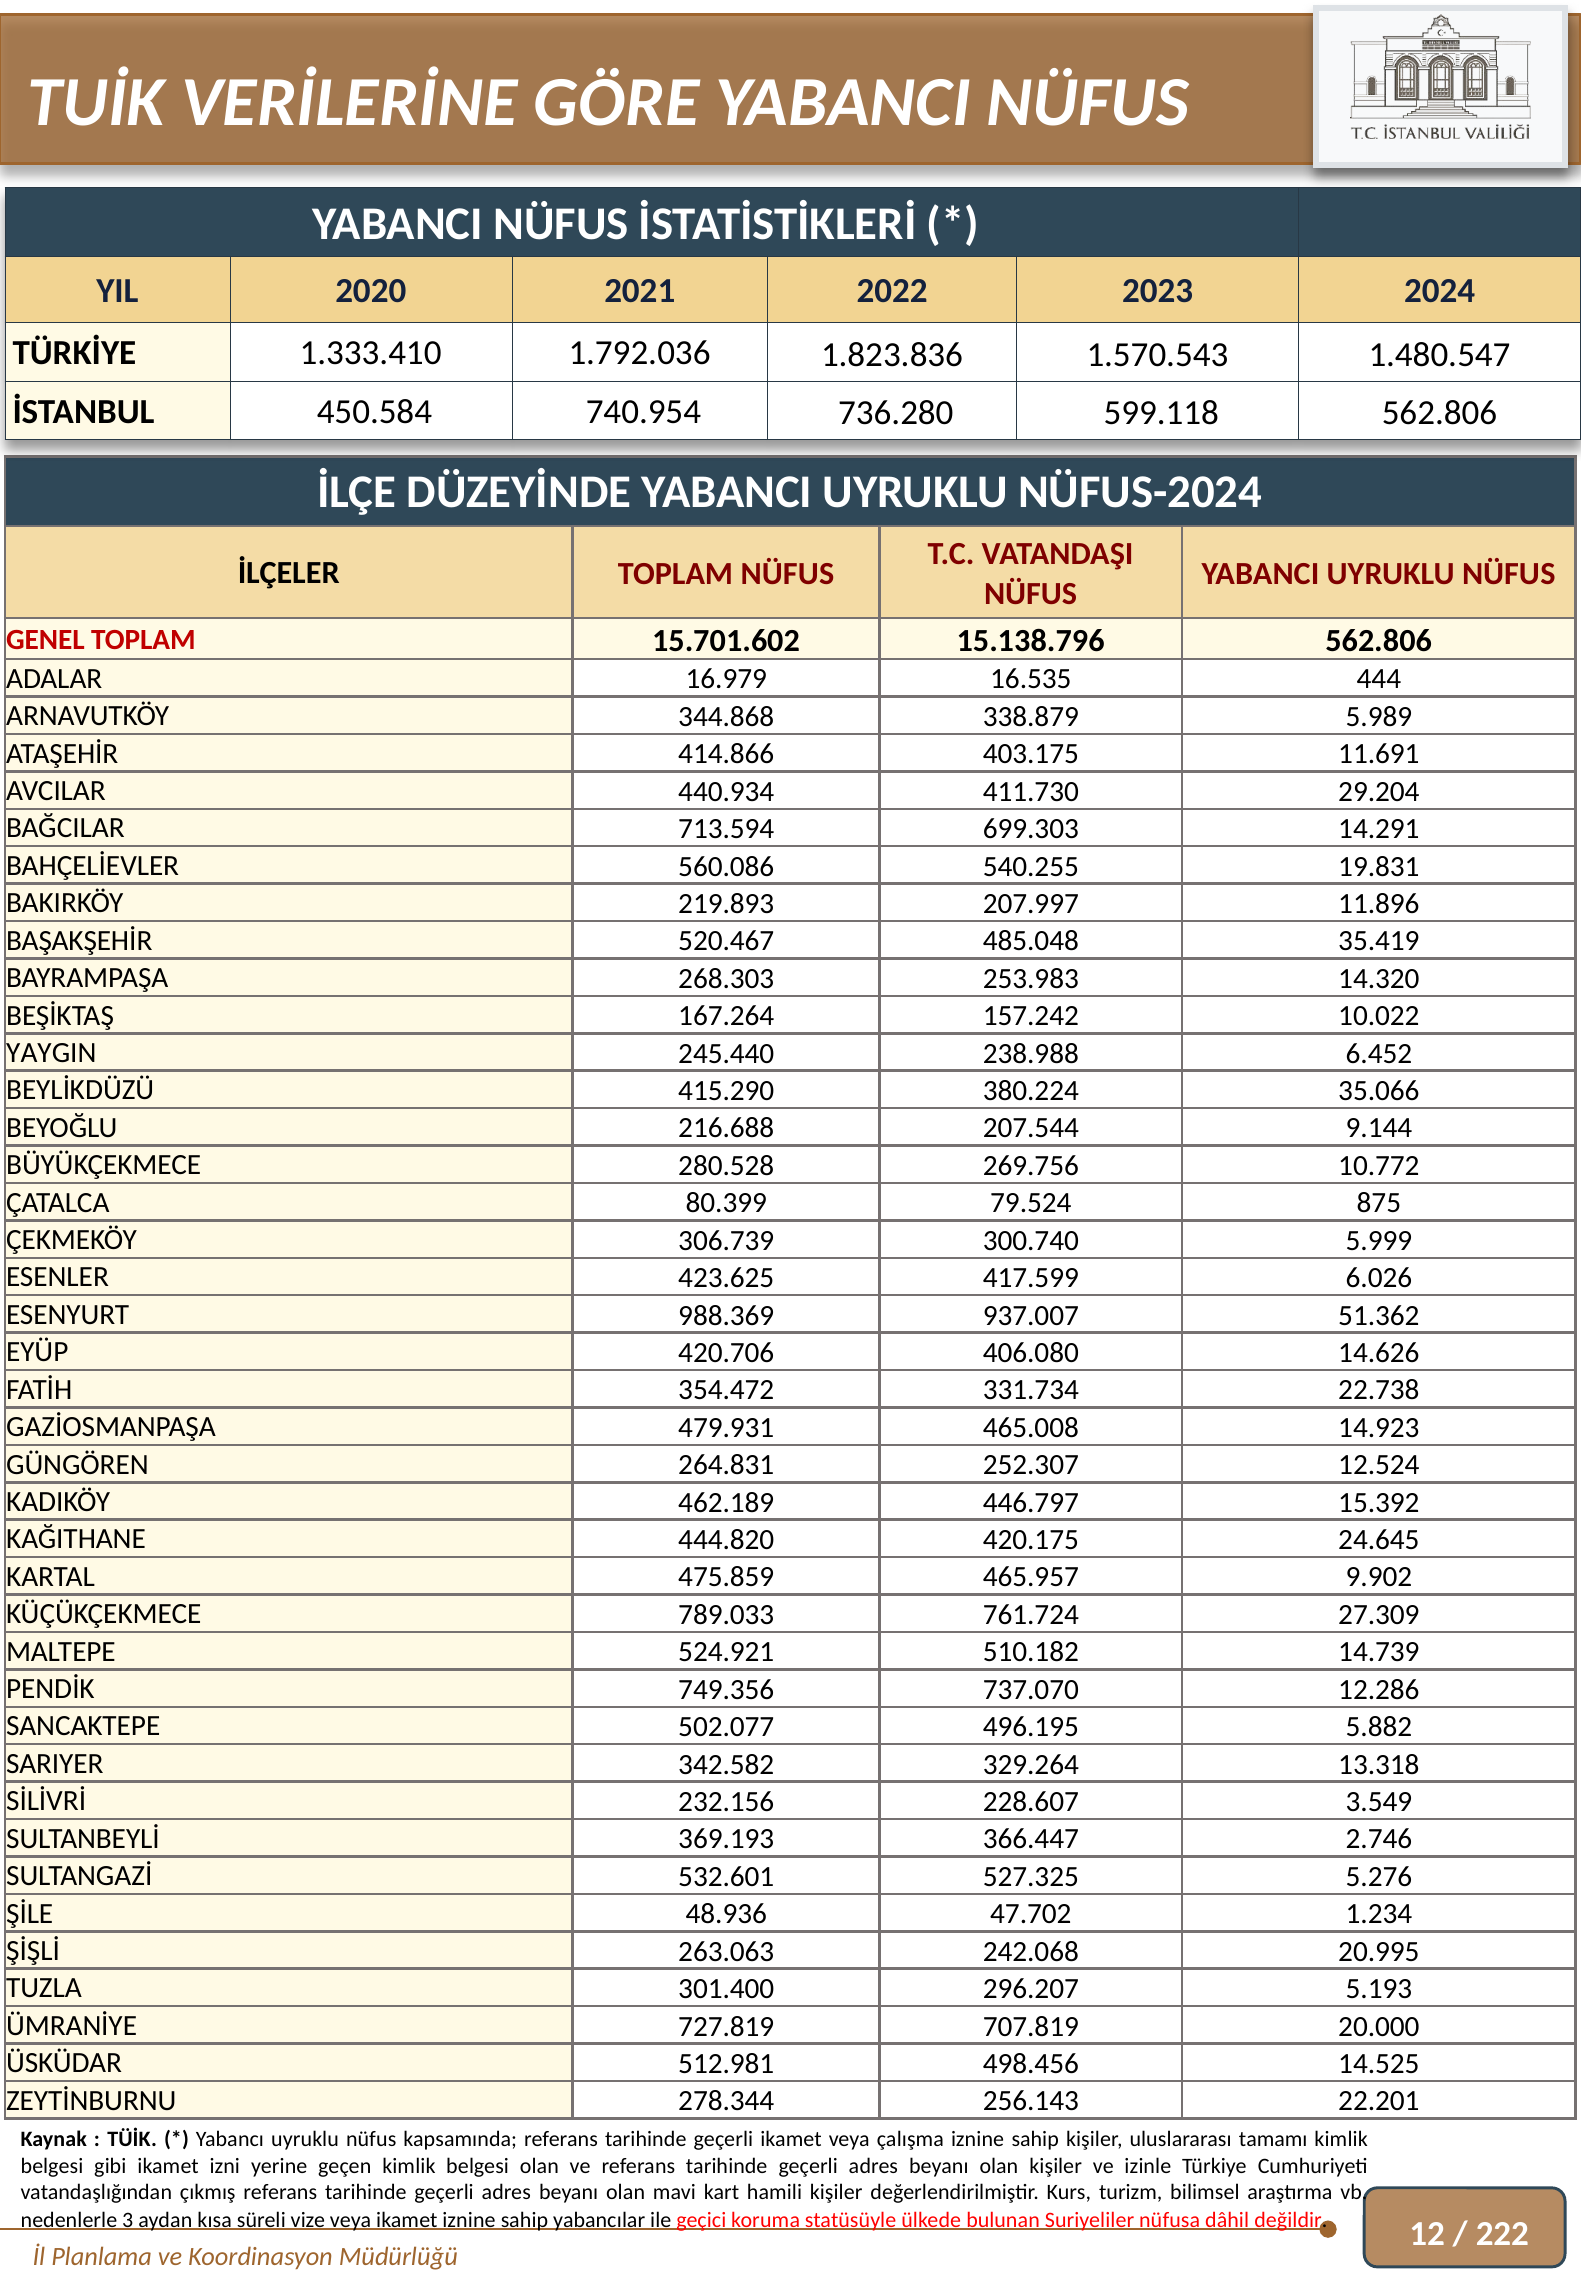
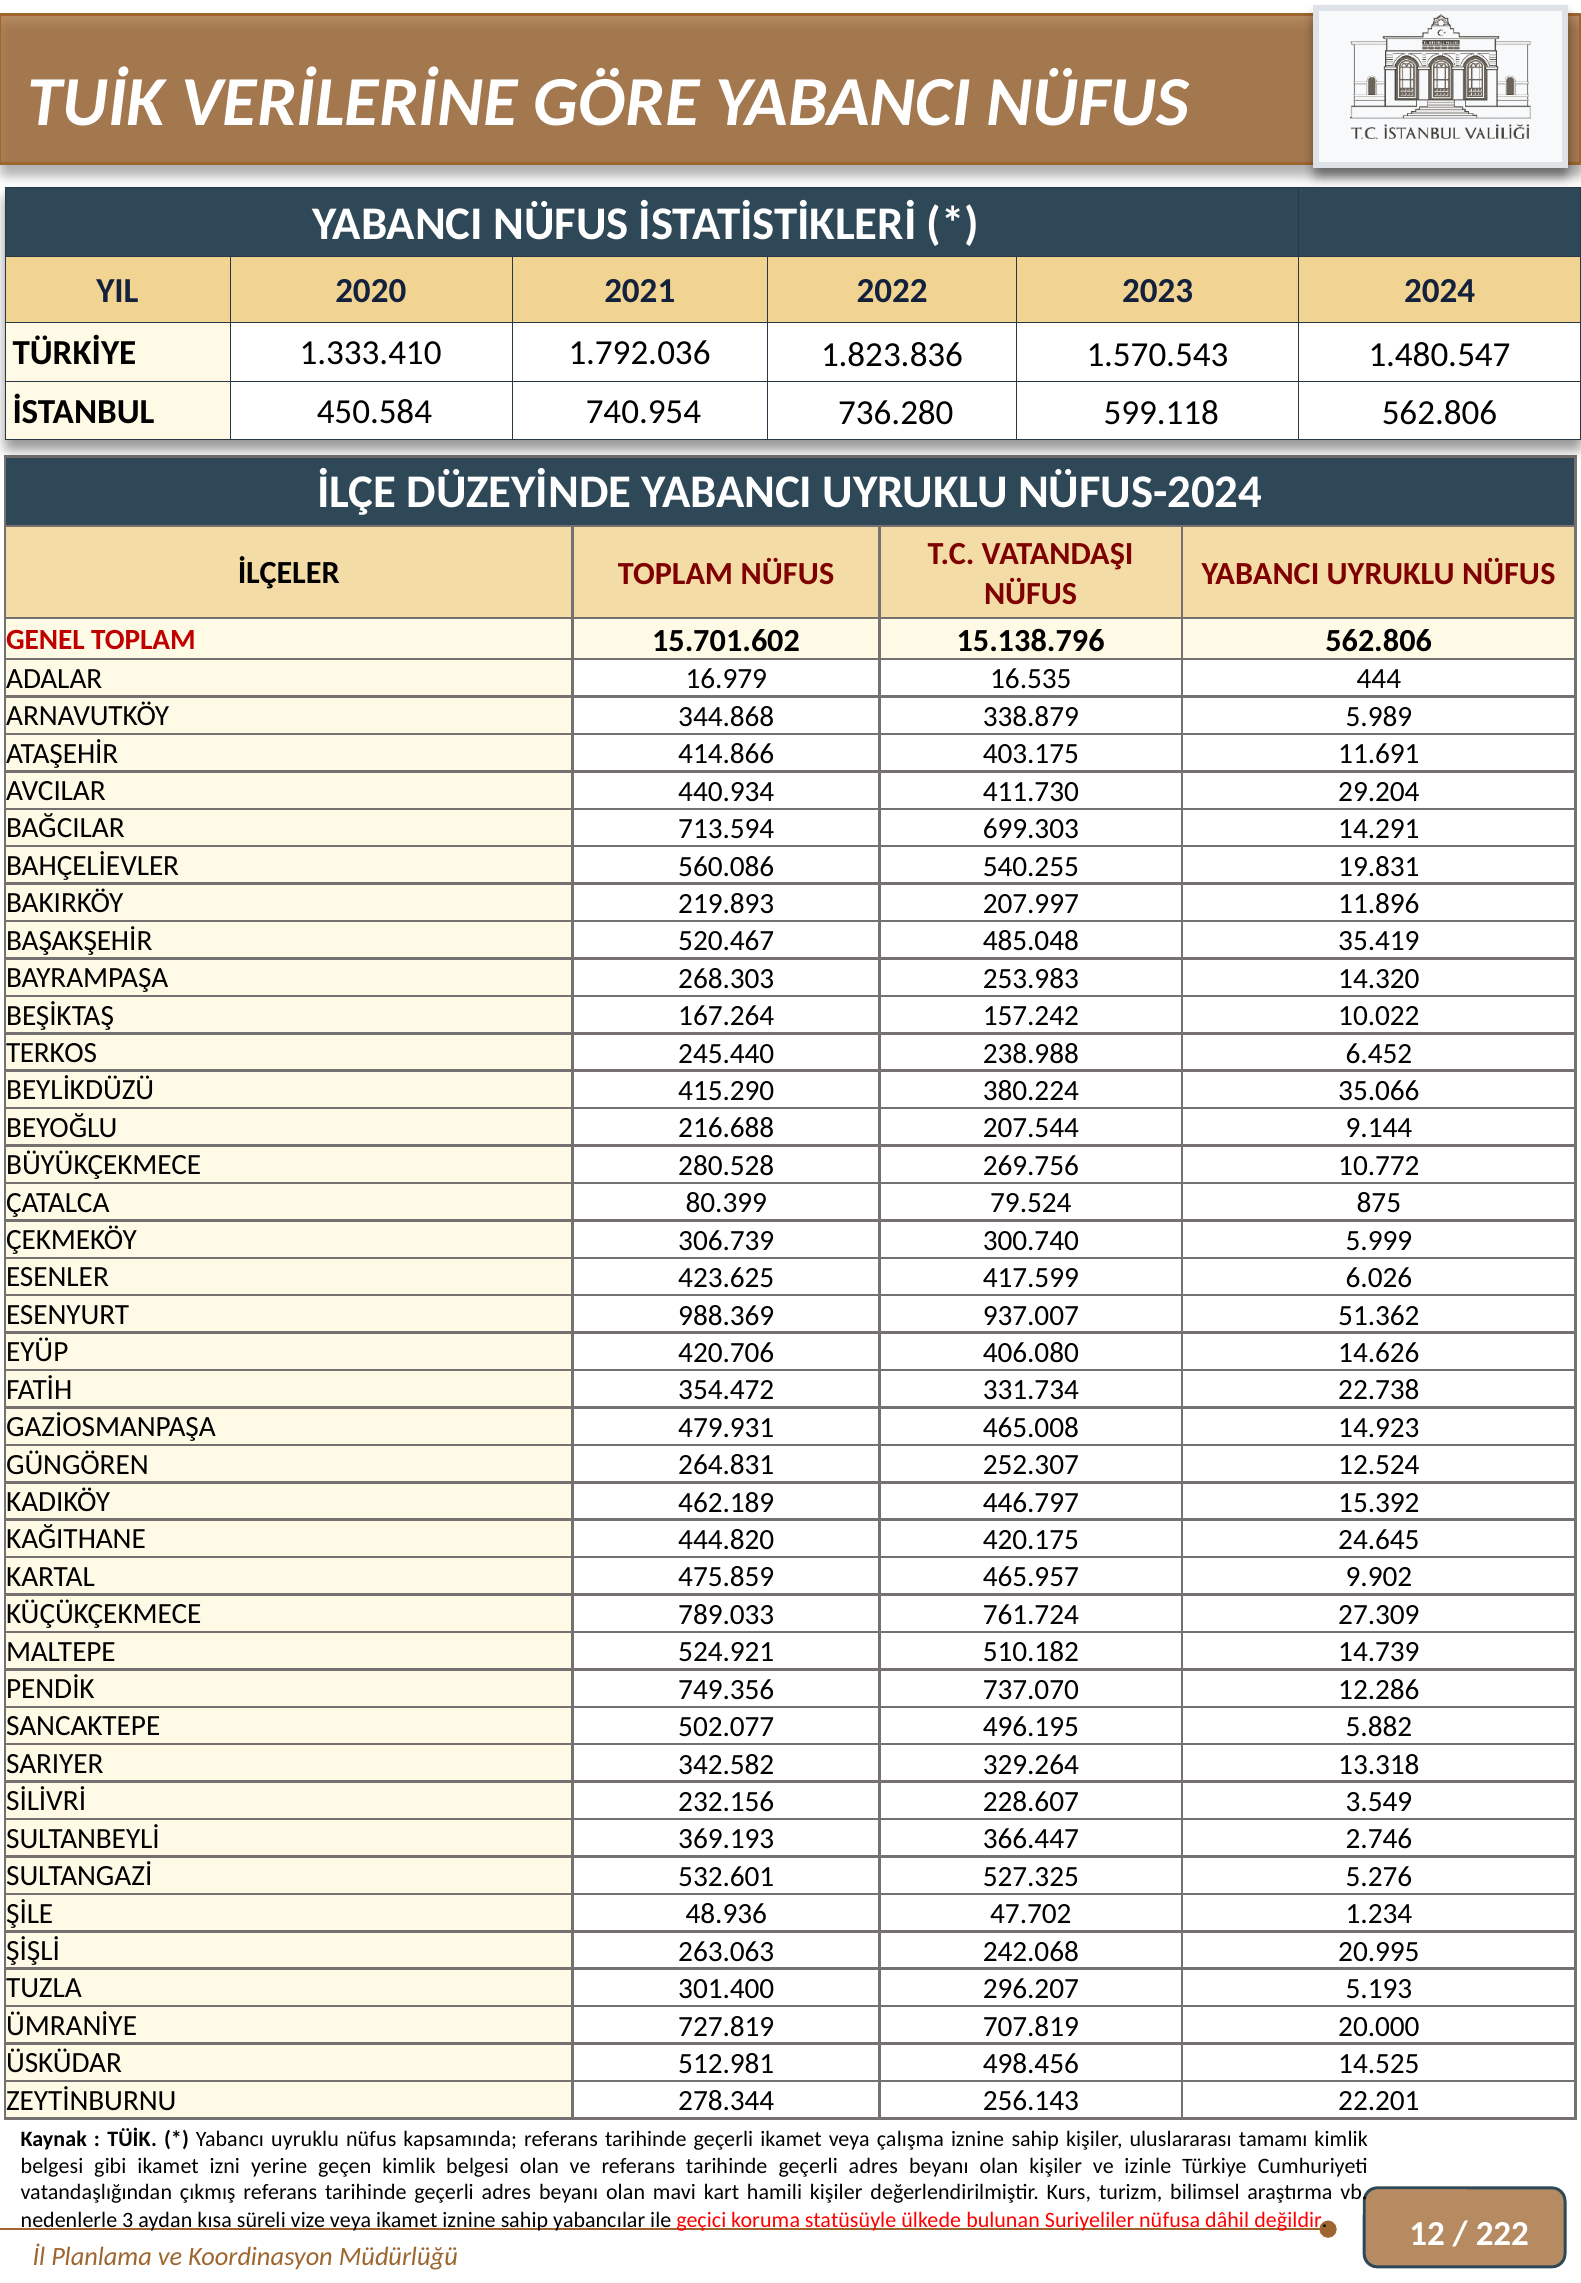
YAYGIN: YAYGIN -> TERKOS
